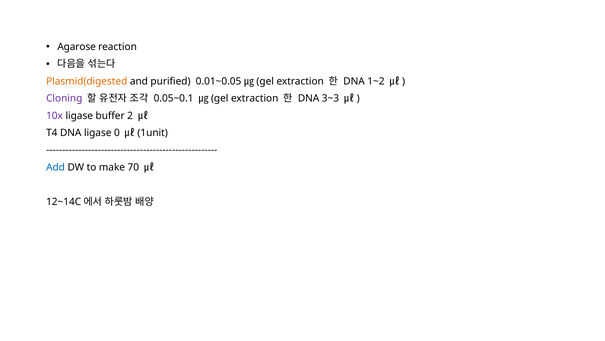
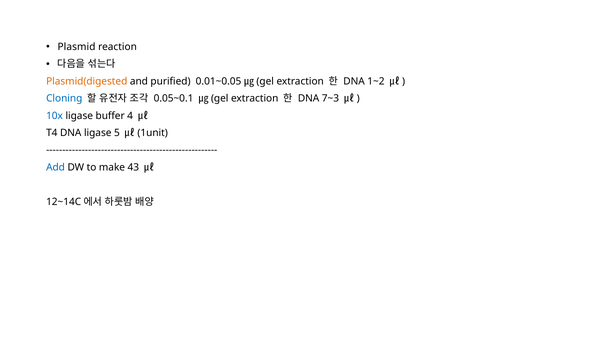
Agarose: Agarose -> Plasmid
Cloning colour: purple -> blue
3~3: 3~3 -> 7~3
10x colour: purple -> blue
2: 2 -> 4
0: 0 -> 5
70: 70 -> 43
